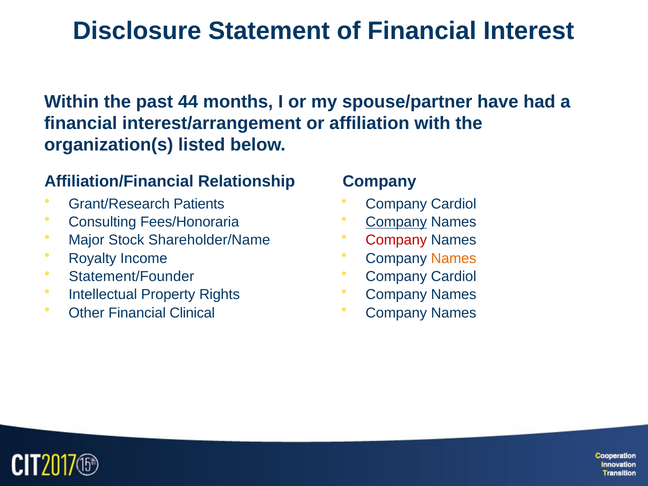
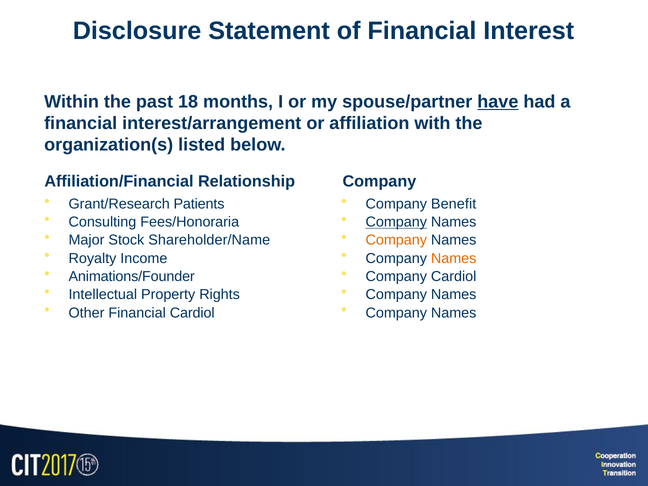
44: 44 -> 18
have underline: none -> present
Cardiol at (454, 204): Cardiol -> Benefit
Company at (396, 240) colour: red -> orange
Statement/Founder: Statement/Founder -> Animations/Founder
Financial Clinical: Clinical -> Cardiol
